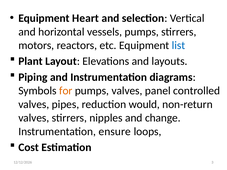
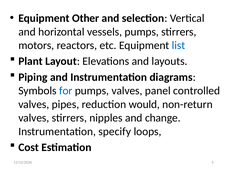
Heart: Heart -> Other
for colour: orange -> blue
ensure: ensure -> specify
